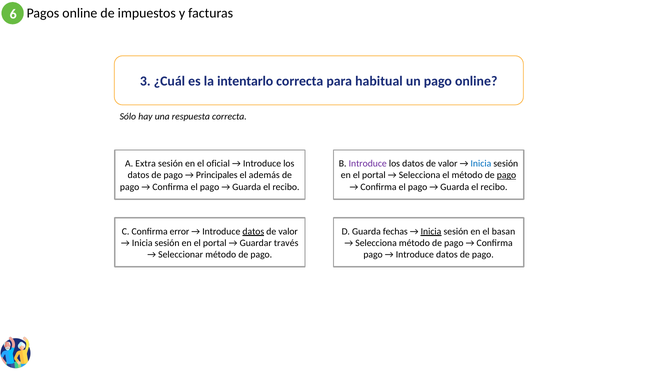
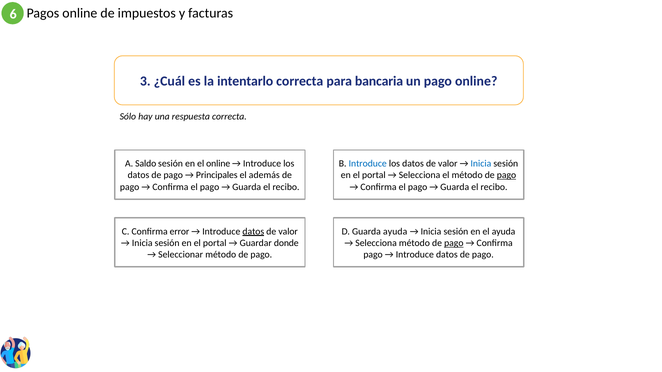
habitual: habitual -> bancaria
Extra: Extra -> Saldo
el oficial: oficial -> online
Introduce at (368, 164) colour: purple -> blue
Guarda fechas: fechas -> ayuda
Inicia at (431, 232) underline: present -> none
el basan: basan -> ayuda
través: través -> donde
pago at (454, 243) underline: none -> present
